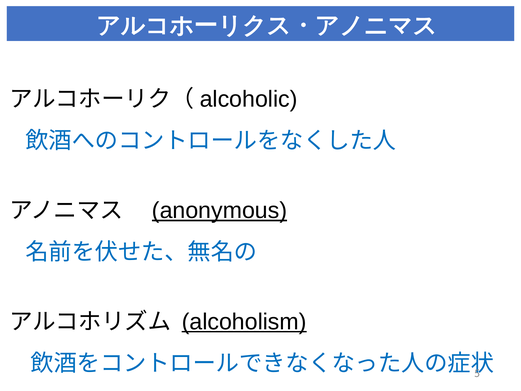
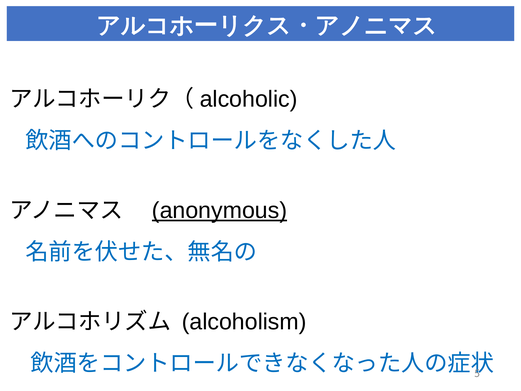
alcoholism underline: present -> none
